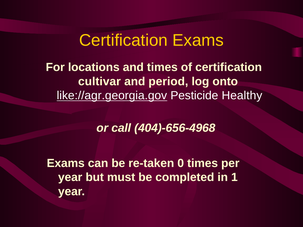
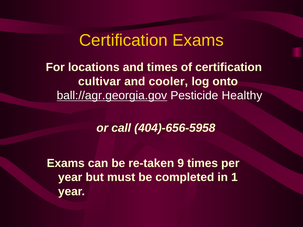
period: period -> cooler
like://agr.georgia.gov: like://agr.georgia.gov -> ball://agr.georgia.gov
404)-656-4968: 404)-656-4968 -> 404)-656-5958
0: 0 -> 9
